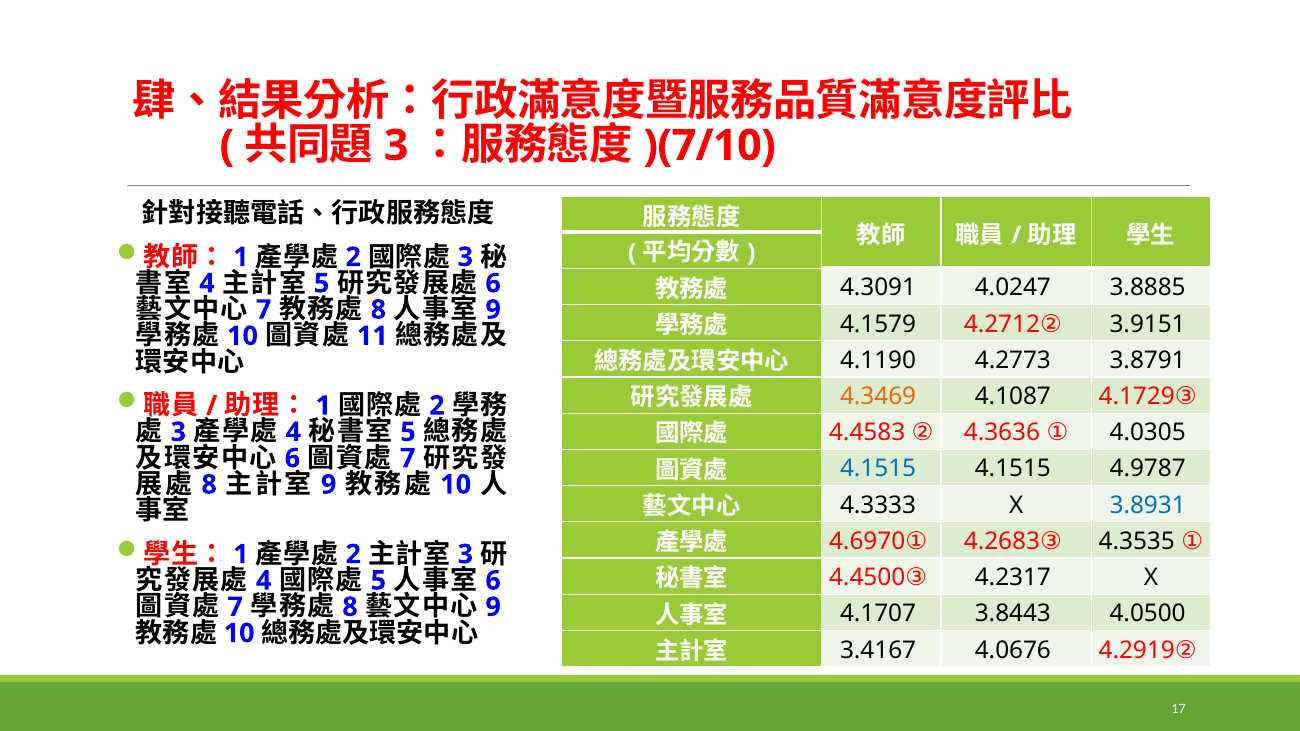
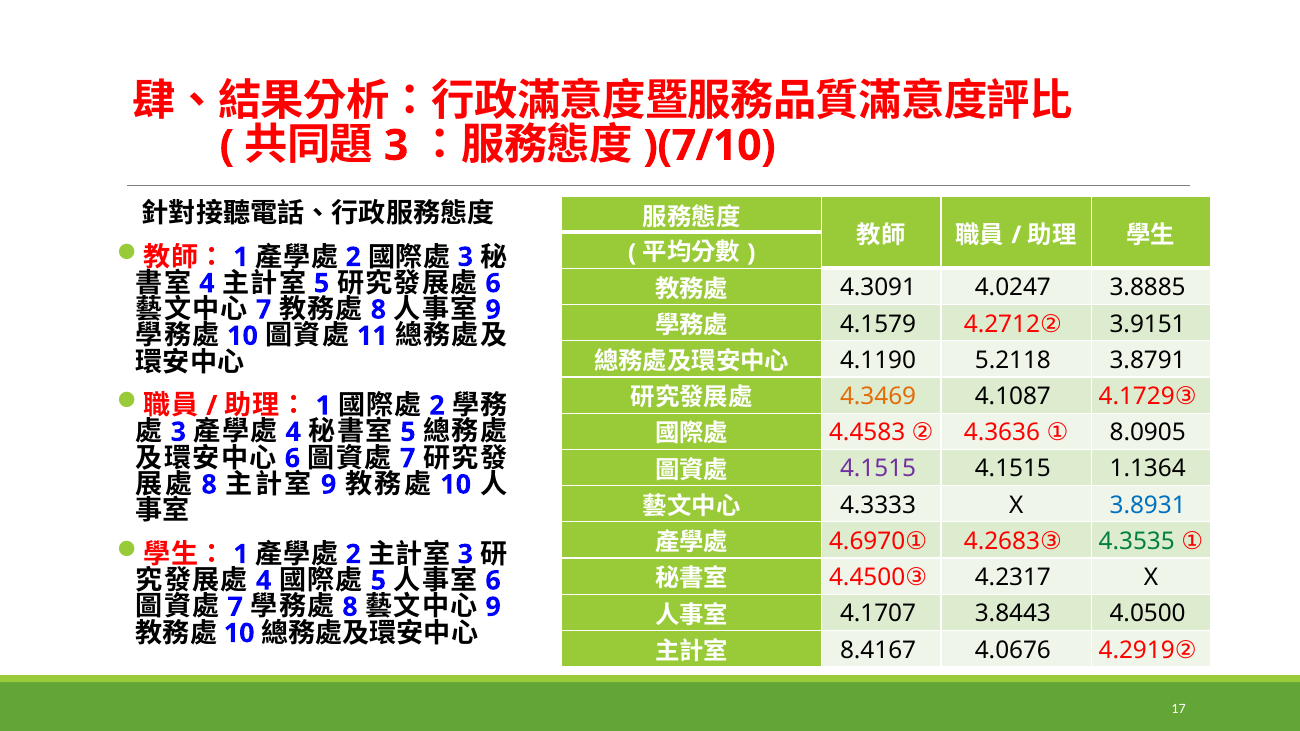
4.2773: 4.2773 -> 5.2118
4.0305: 4.0305 -> 8.0905
4.1515 at (878, 469) colour: blue -> purple
4.9787: 4.9787 -> 1.1364
4.3535 colour: black -> green
3.4167: 3.4167 -> 8.4167
